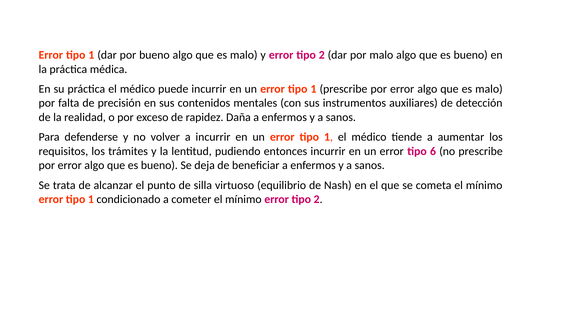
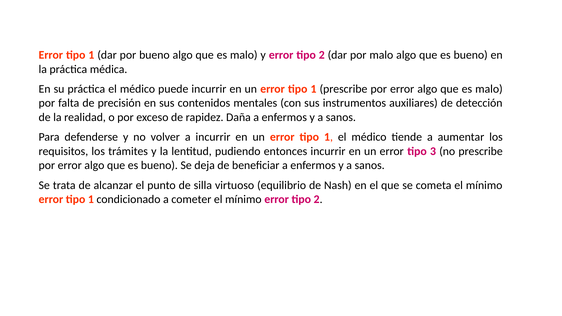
6: 6 -> 3
